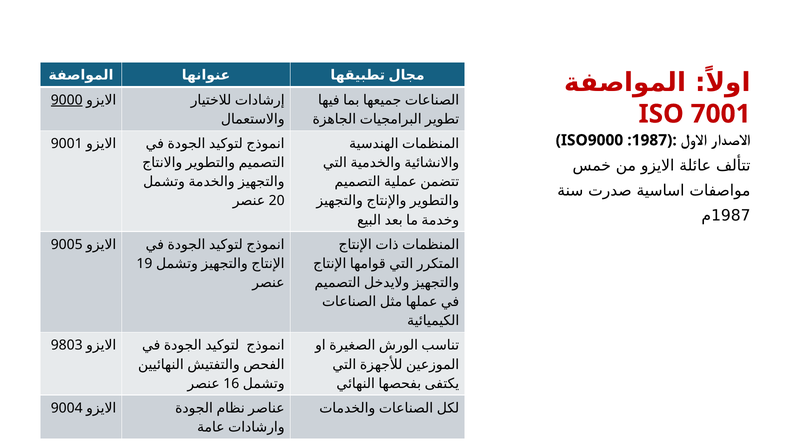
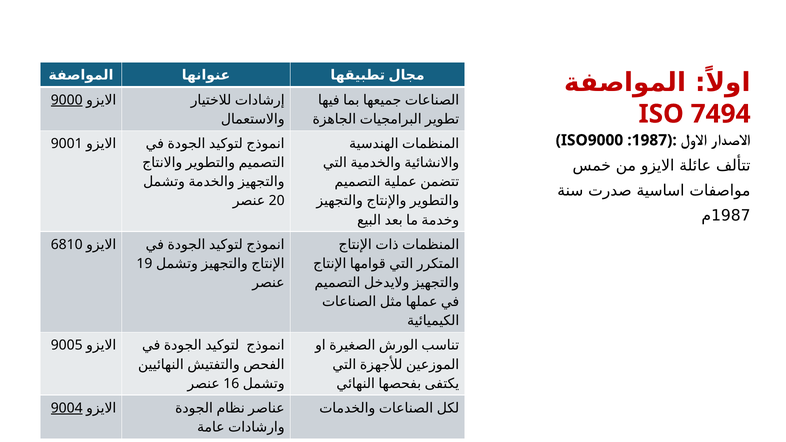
7001: 7001 -> 7494
9005: 9005 -> 6810
9803: 9803 -> 9005
9004 underline: none -> present
